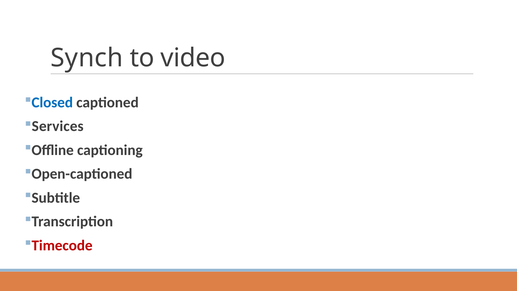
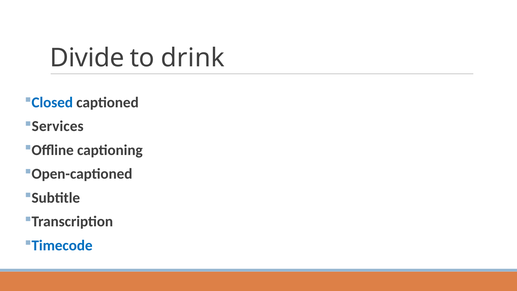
Synch: Synch -> Divide
video: video -> drink
Timecode colour: red -> blue
